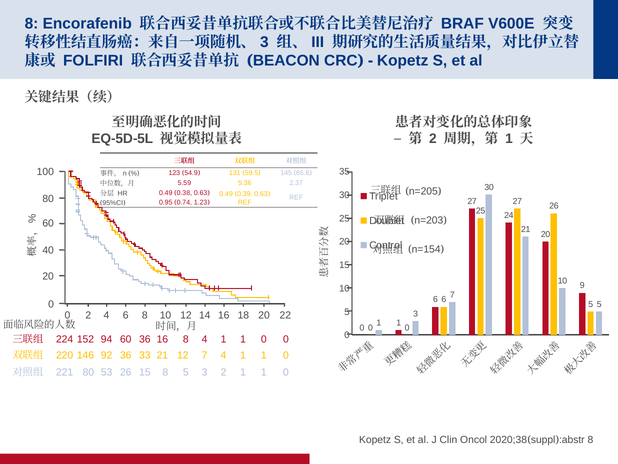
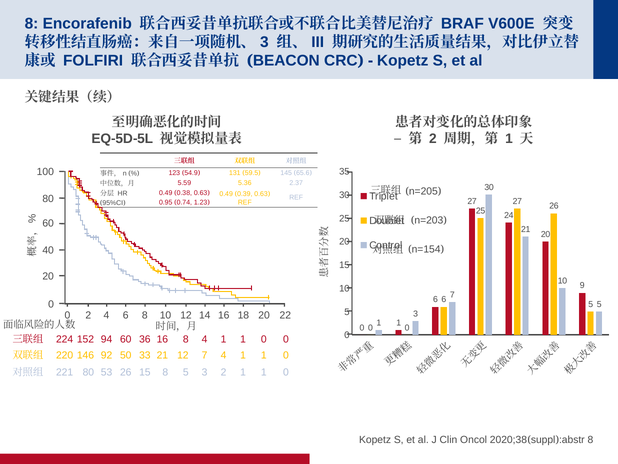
92 36: 36 -> 50
